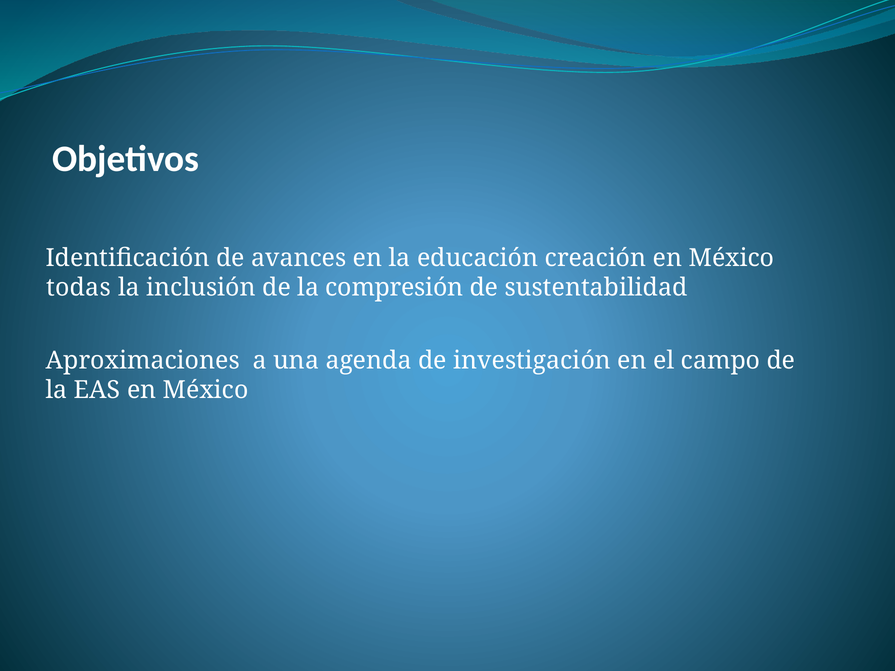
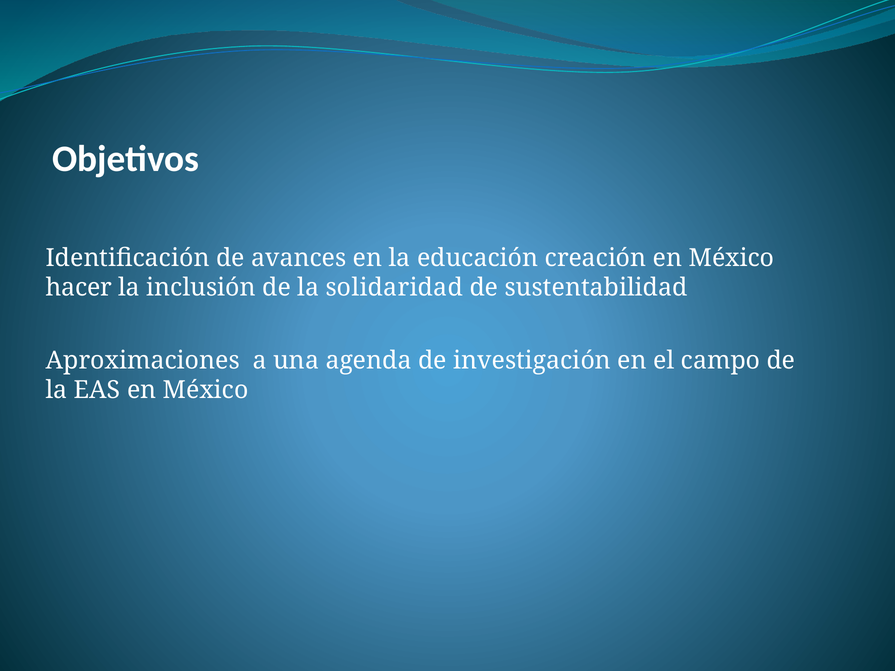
todas: todas -> hacer
compresión: compresión -> solidaridad
